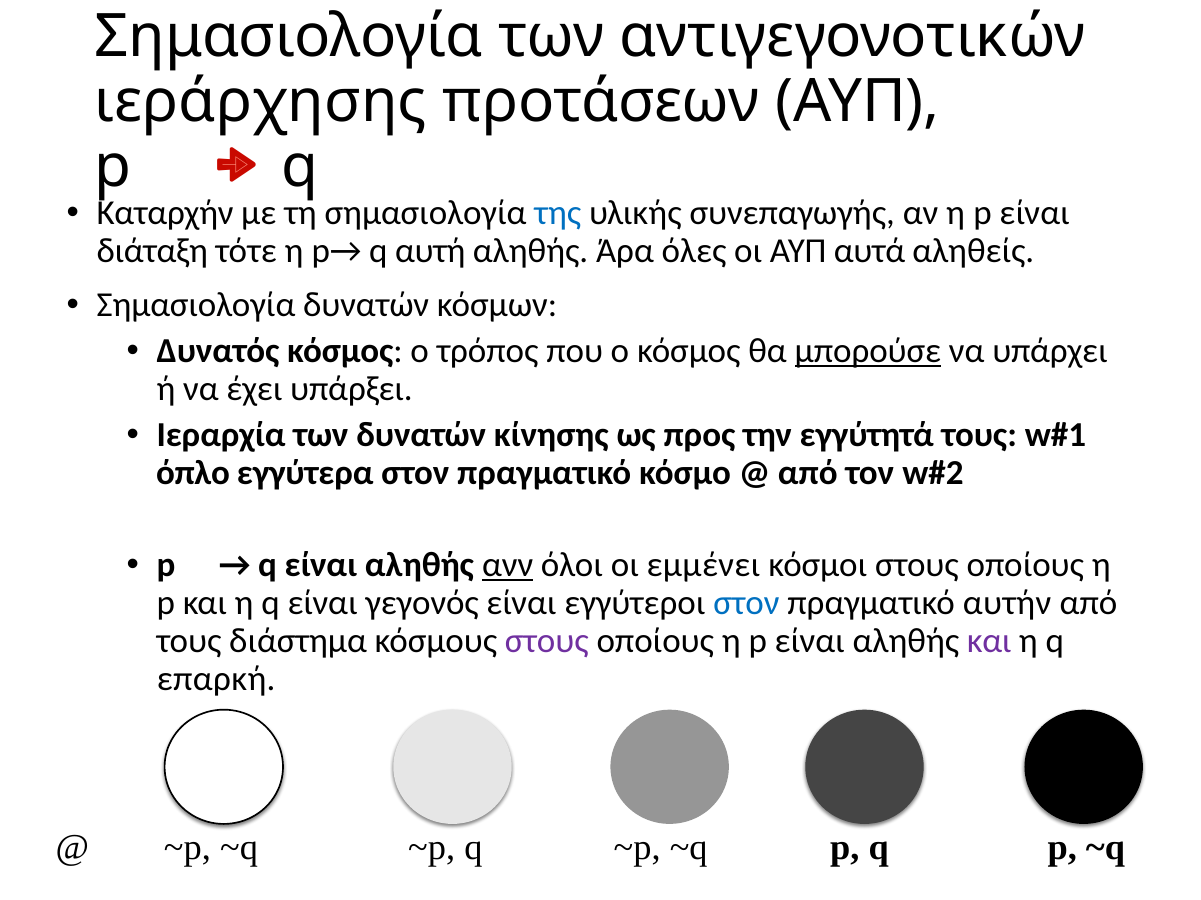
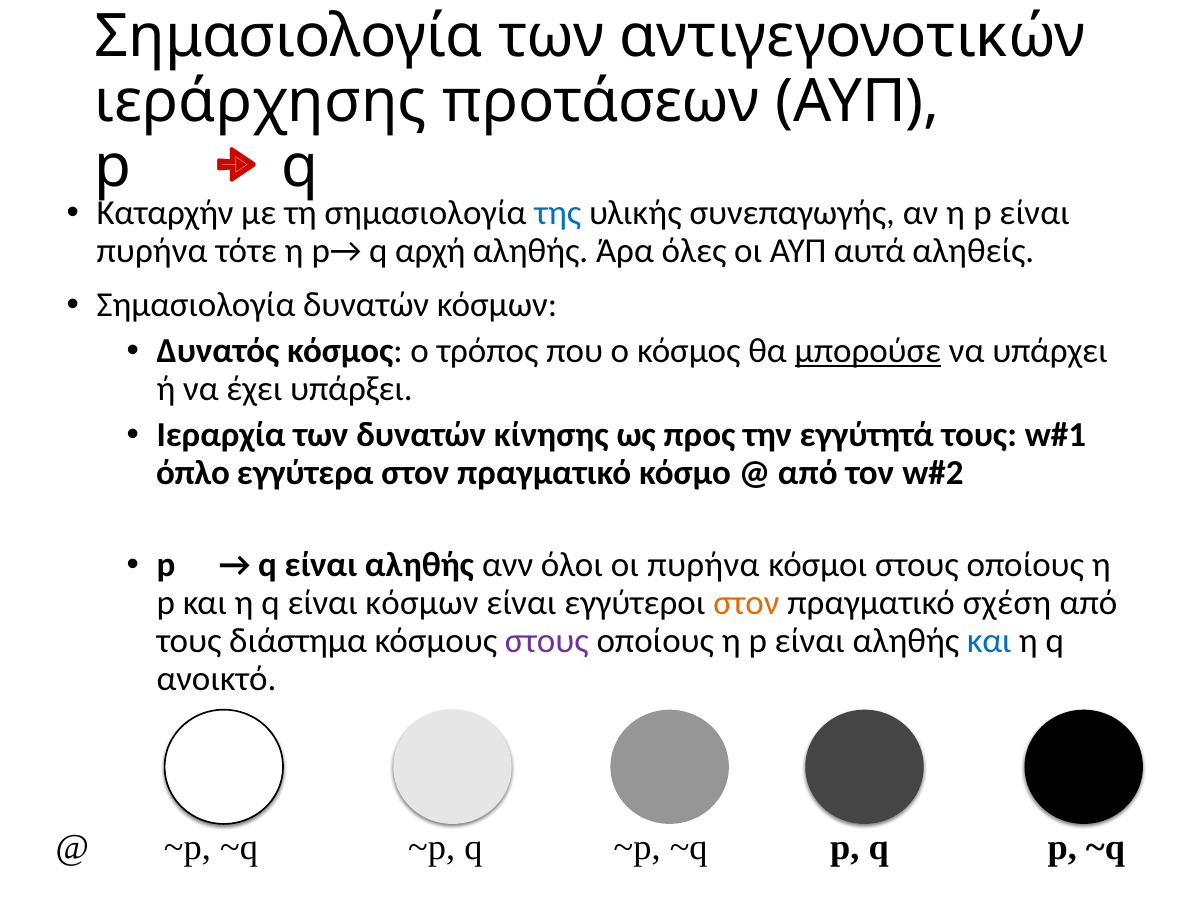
διάταξη at (152, 251): διάταξη -> πυρήνα
αυτή: αυτή -> αρχή
ανν underline: present -> none
οι εμμένει: εμμένει -> πυρήνα
είναι γεγονός: γεγονός -> κόσμων
στον at (746, 604) colour: blue -> orange
αυτήν: αυτήν -> σχέση
και at (989, 641) colour: purple -> blue
επαρκή: επαρκή -> ανοικτό
